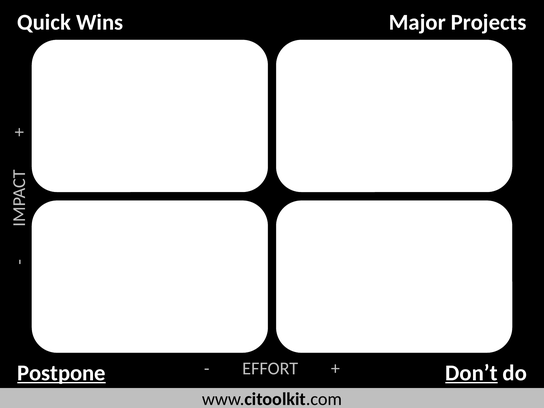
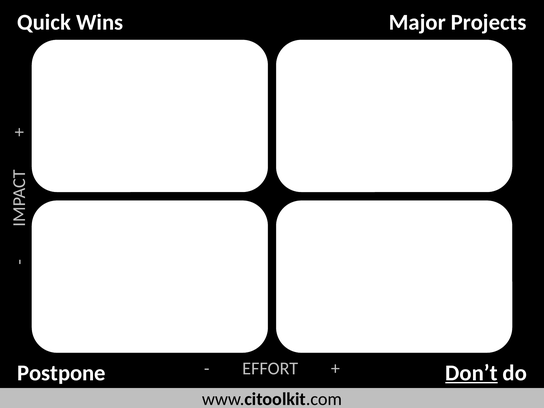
Postpone underline: present -> none
